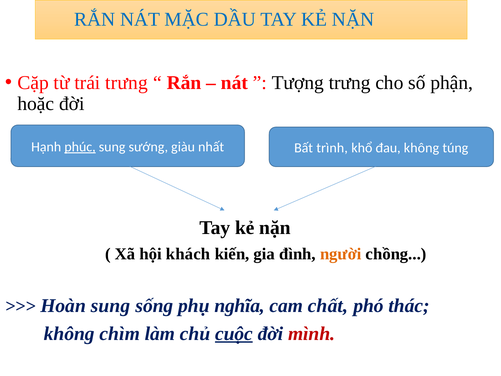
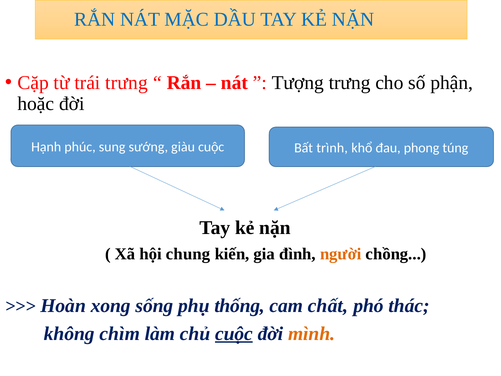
phúc underline: present -> none
giàu nhất: nhất -> cuộc
đau không: không -> phong
khách: khách -> chung
Hoàn sung: sung -> xong
nghĩa: nghĩa -> thống
mình colour: red -> orange
